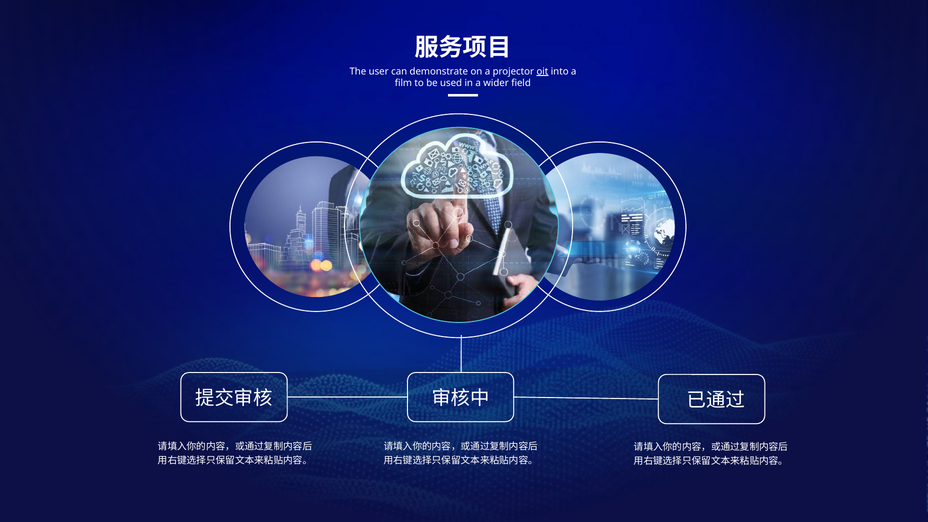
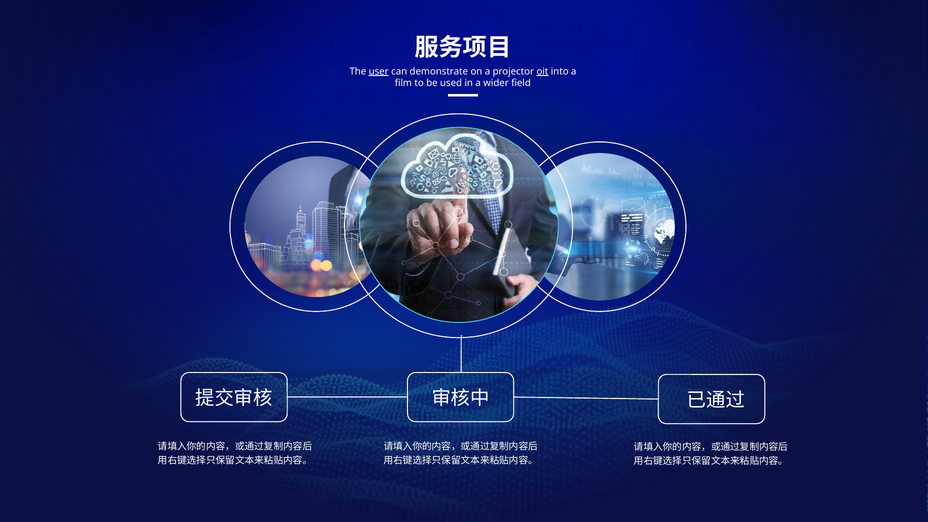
user underline: none -> present
